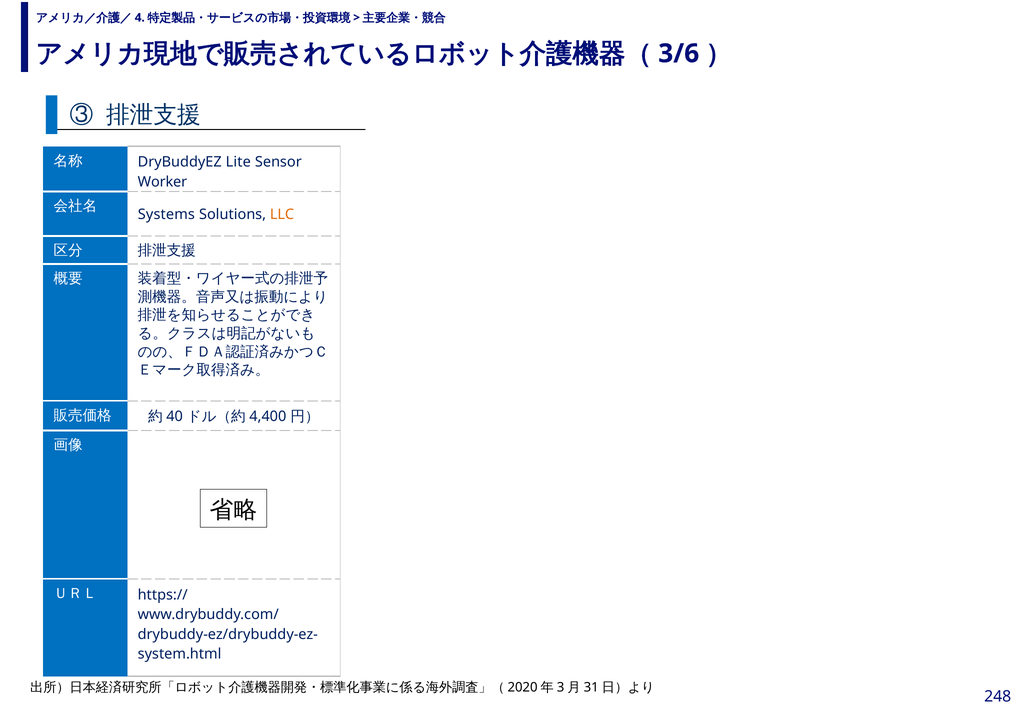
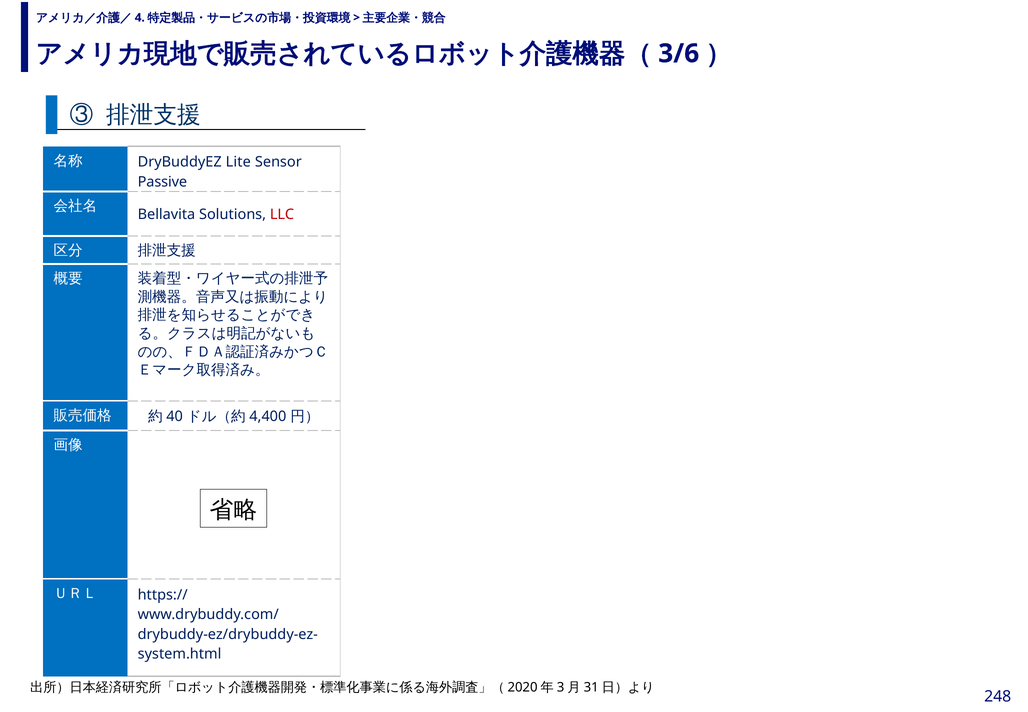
Worker: Worker -> Passive
Systems: Systems -> Bellavita
LLC colour: orange -> red
